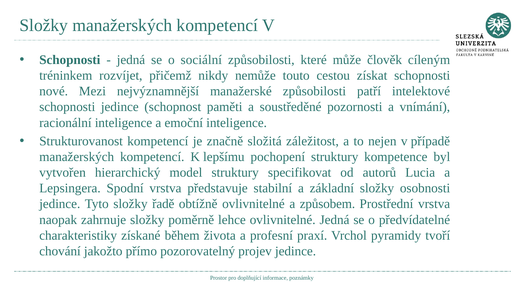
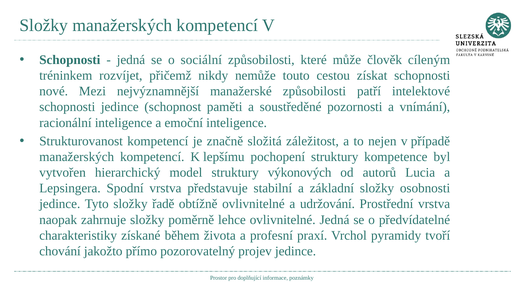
specifikovat: specifikovat -> výkonových
způsobem: způsobem -> udržování
